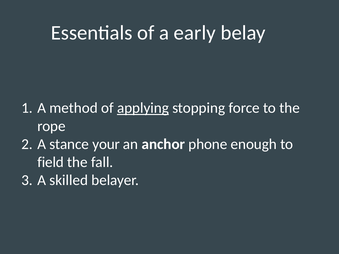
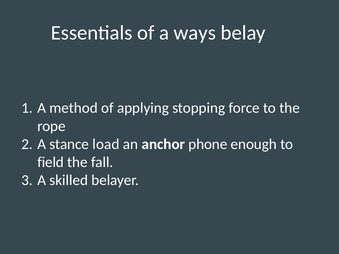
early: early -> ways
applying underline: present -> none
your: your -> load
